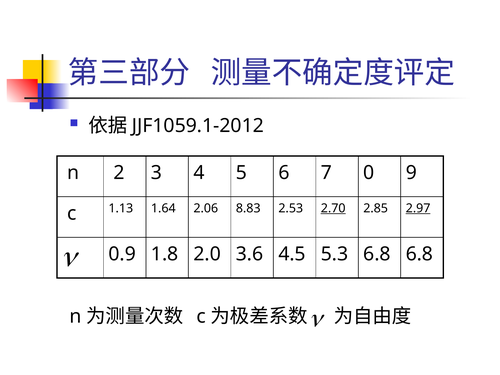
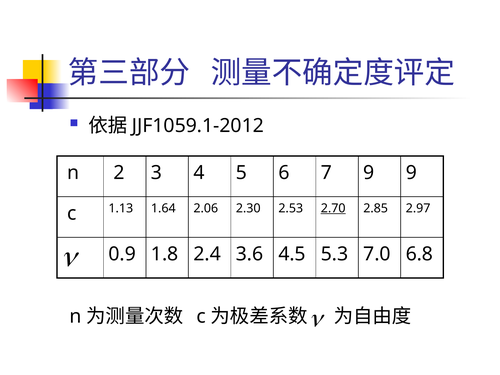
7 0: 0 -> 9
8.83: 8.83 -> 2.30
2.97 underline: present -> none
2.0: 2.0 -> 2.4
5.3 6.8: 6.8 -> 7.0
